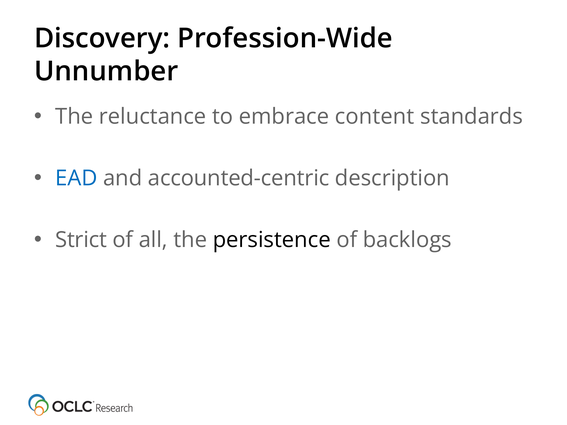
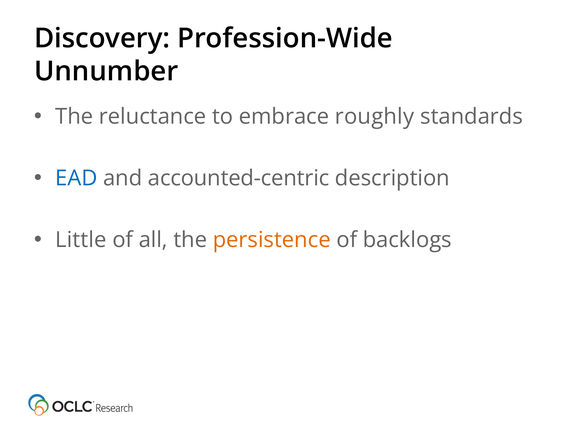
content: content -> roughly
Strict: Strict -> Little
persistence colour: black -> orange
